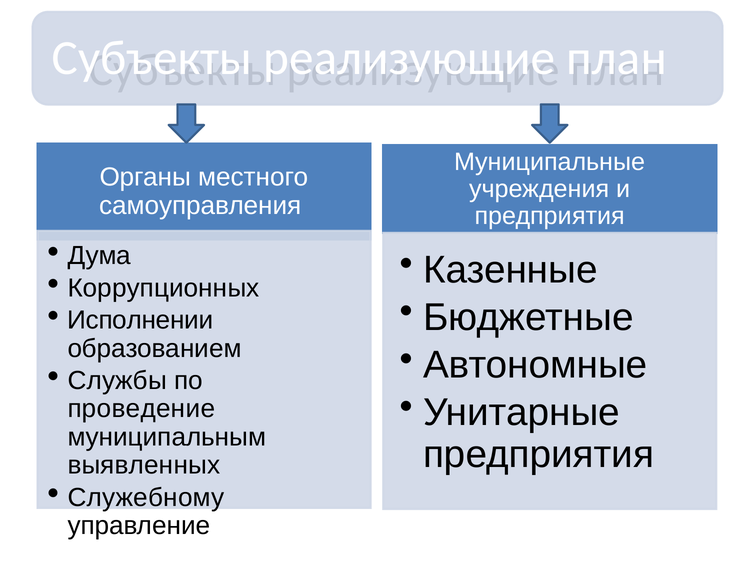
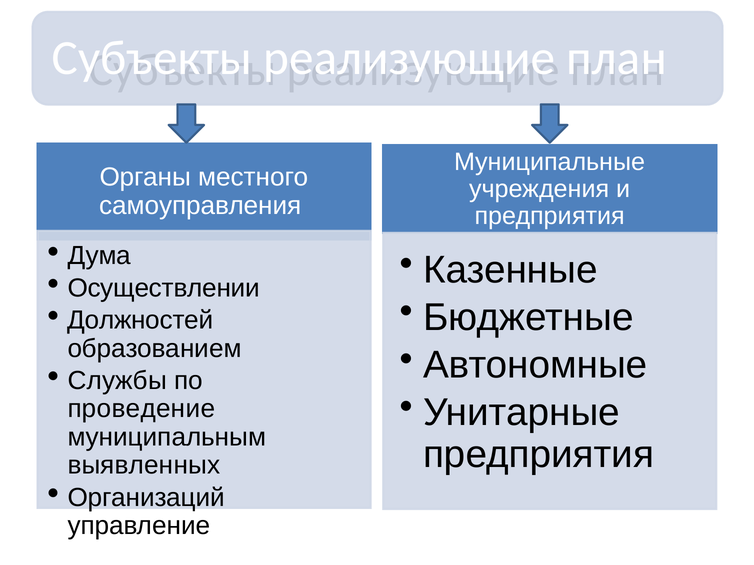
Коррупционных: Коррупционных -> Осуществлении
Исполнении: Исполнении -> Должностей
Служебному: Служебному -> Организаций
